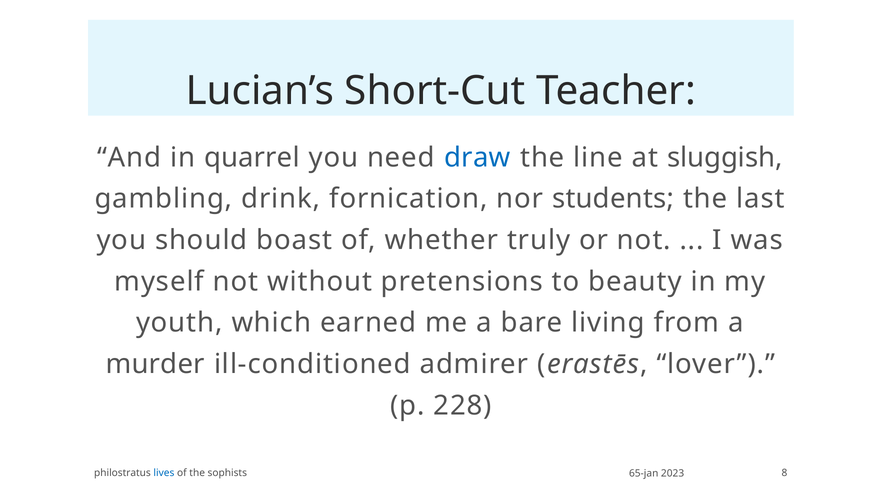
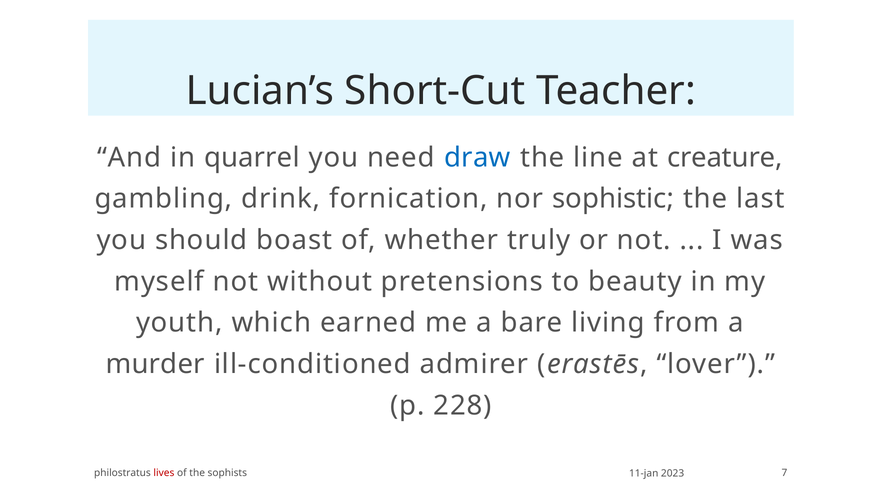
sluggish: sluggish -> creature
students: students -> sophistic
lives colour: blue -> red
8: 8 -> 7
65-jan: 65-jan -> 11-jan
